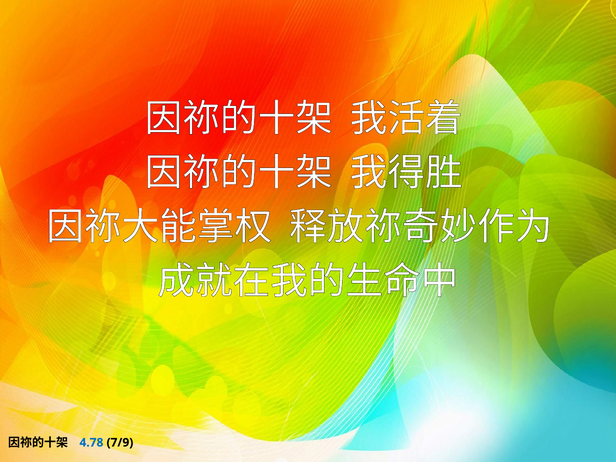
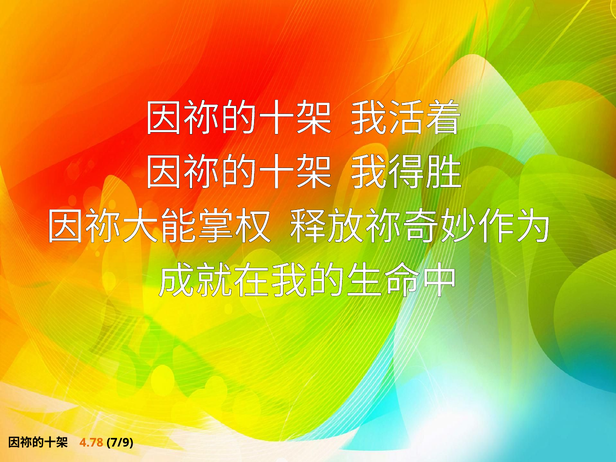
4.78 colour: blue -> orange
